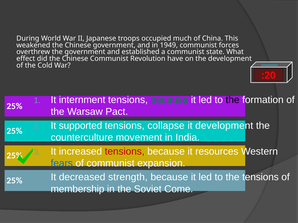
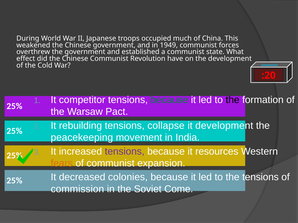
internment: internment -> competitor
supported: supported -> rebuilding
counterculture: counterculture -> peacekeeping
tensions at (125, 152) colour: red -> purple
fears colour: blue -> orange
strength: strength -> colonies
membership: membership -> commission
